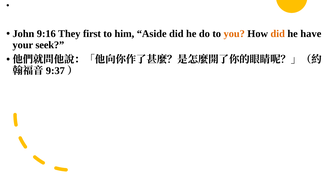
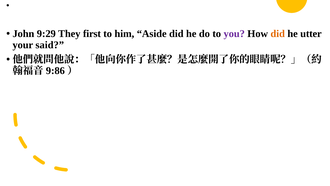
9:16: 9:16 -> 9:29
you colour: orange -> purple
have: have -> utter
seek: seek -> said
9:37: 9:37 -> 9:86
